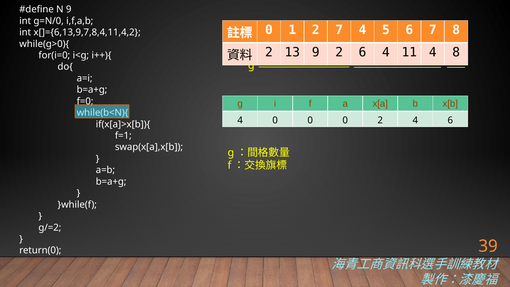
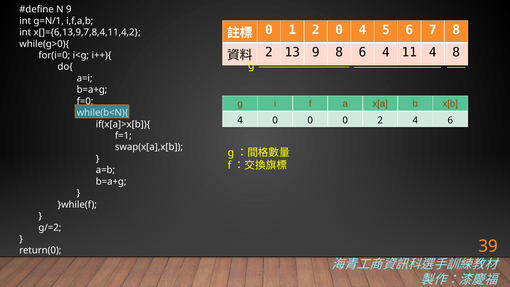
g=N/0: g=N/0 -> g=N/1
2 7: 7 -> 0
9 2: 2 -> 8
